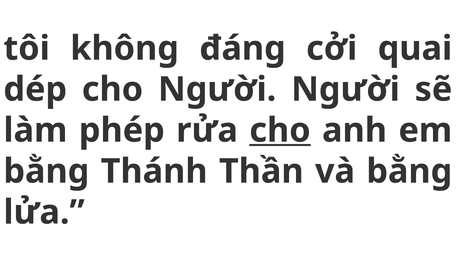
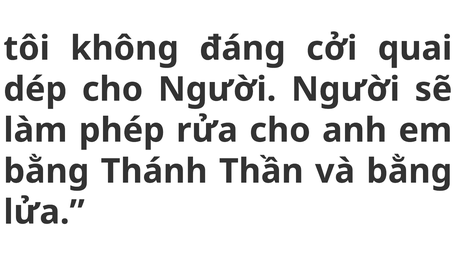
cho at (280, 131) underline: present -> none
